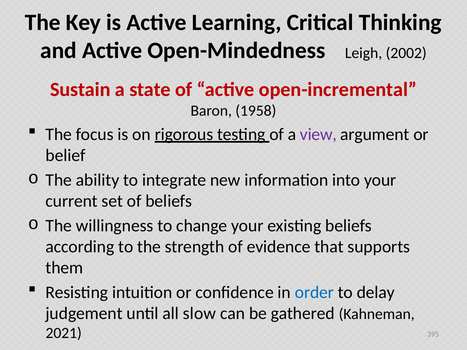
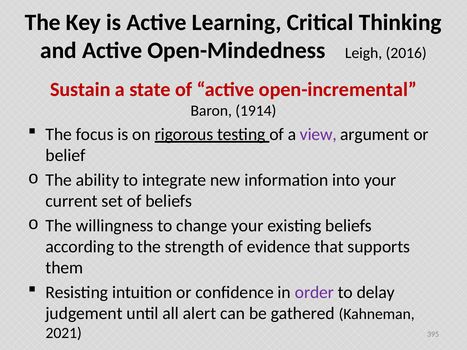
2002: 2002 -> 2016
1958: 1958 -> 1914
order colour: blue -> purple
slow: slow -> alert
